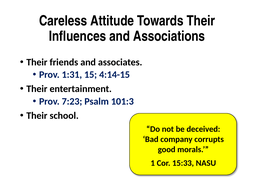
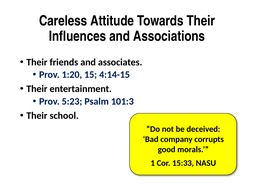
1:31: 1:31 -> 1:20
7:23: 7:23 -> 5:23
